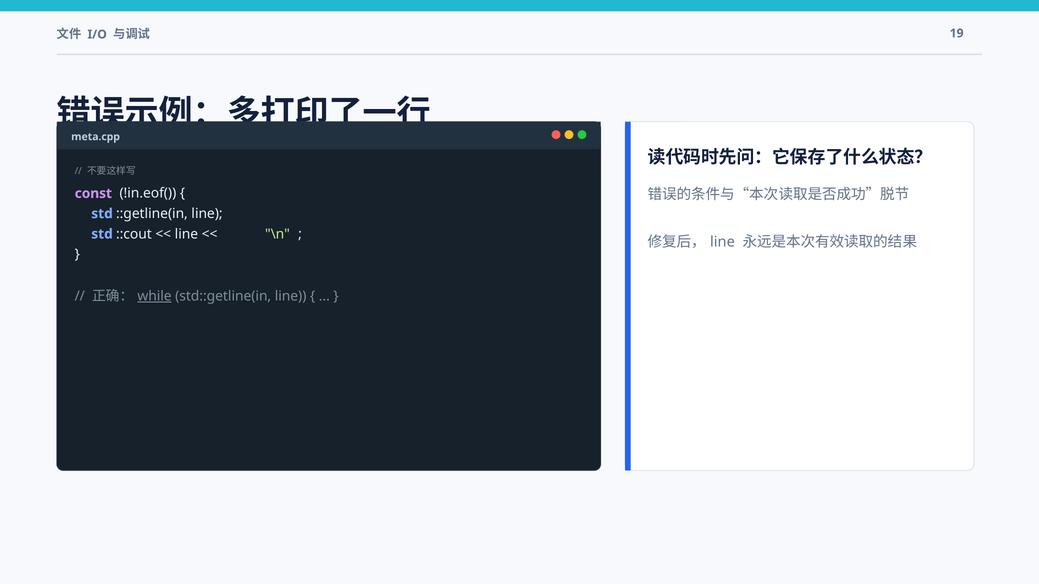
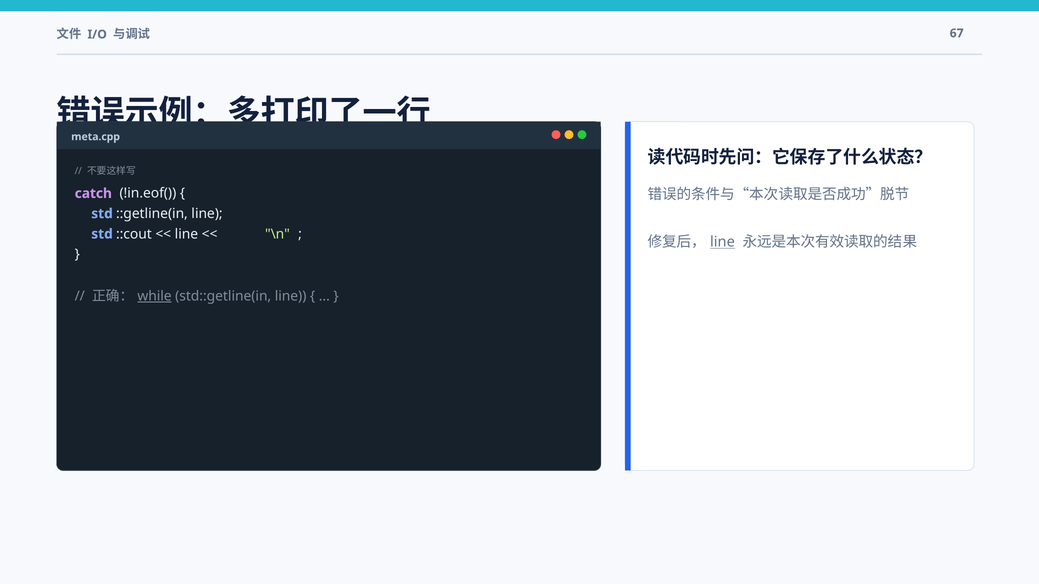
19: 19 -> 67
const: const -> catch
line at (722, 242) underline: none -> present
